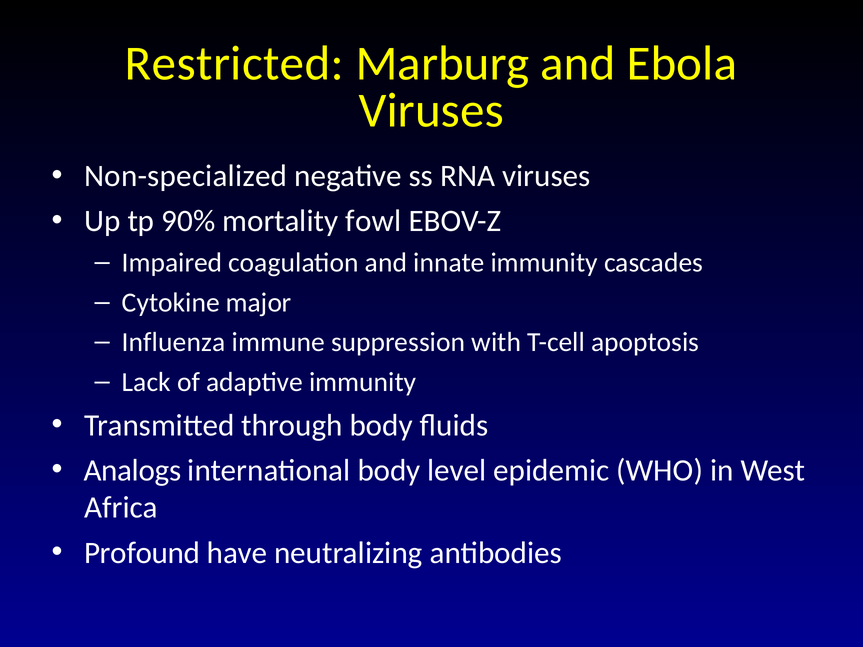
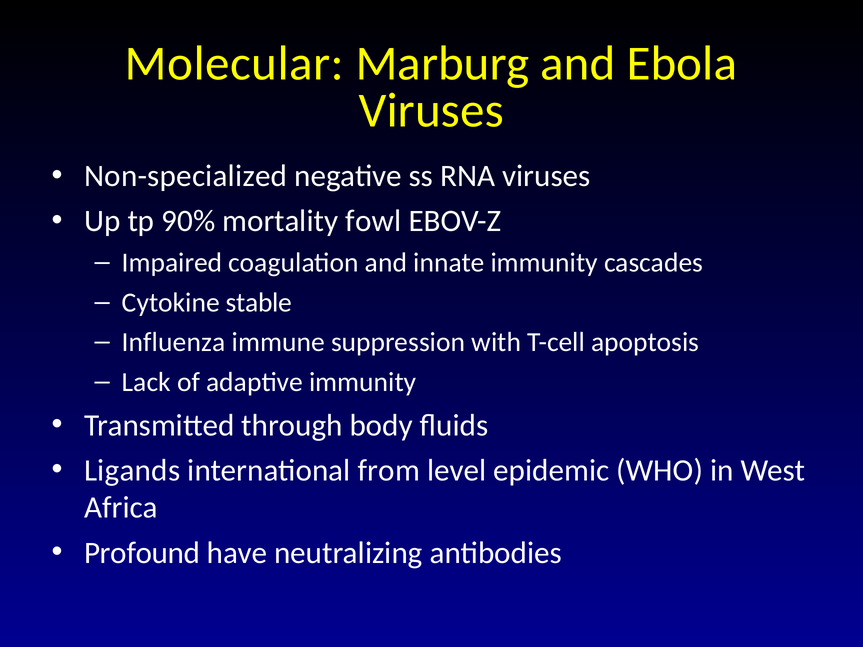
Restricted: Restricted -> Molecular
major: major -> stable
Analogs: Analogs -> Ligands
international body: body -> from
